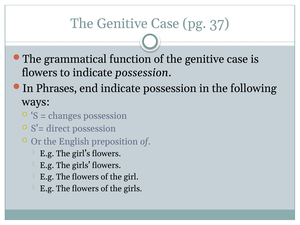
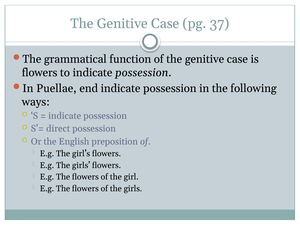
Phrases: Phrases -> Puellae
changes at (65, 116): changes -> indicate
